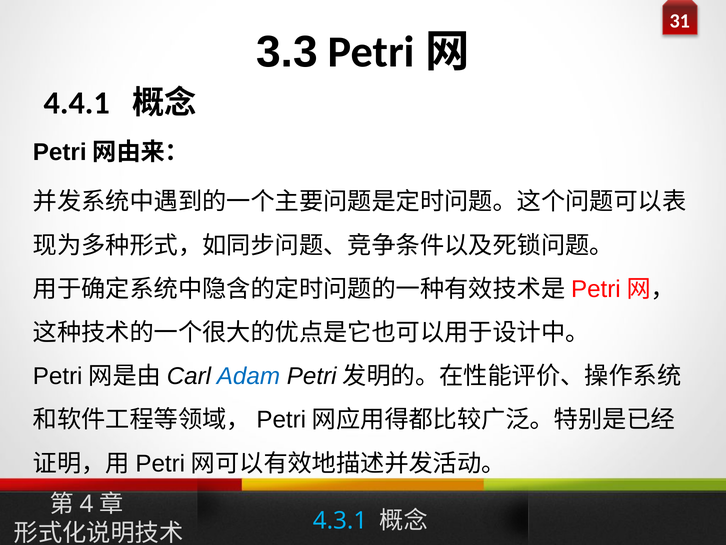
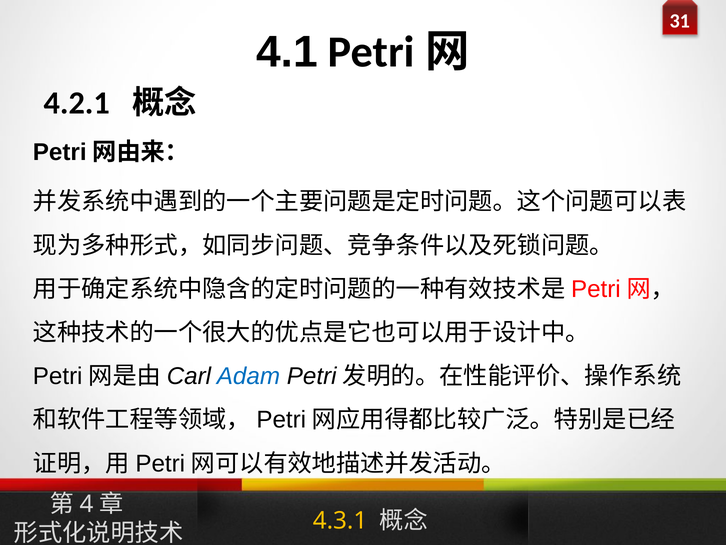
3.3: 3.3 -> 4.1
4.4.1: 4.4.1 -> 4.2.1
4.3.1 colour: light blue -> yellow
